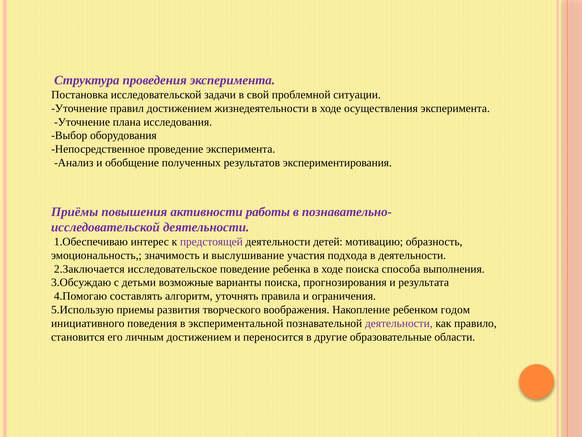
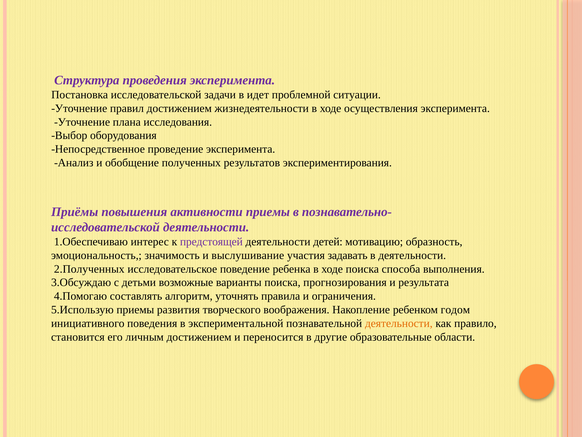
свой: свой -> идет
активности работы: работы -> приемы
подхода: подхода -> задавать
2.Заключается: 2.Заключается -> 2.Полученных
деятельности at (399, 323) colour: purple -> orange
